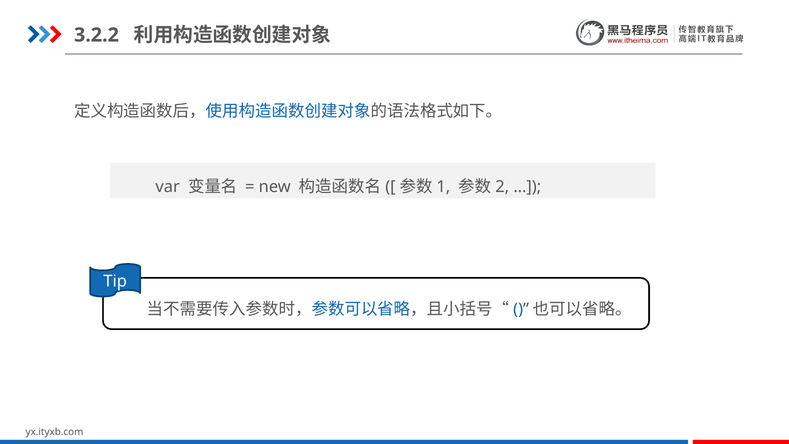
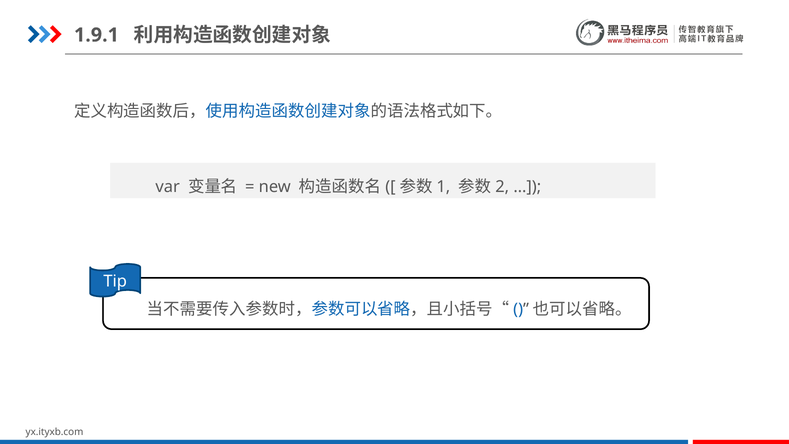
3.2.2: 3.2.2 -> 1.9.1
